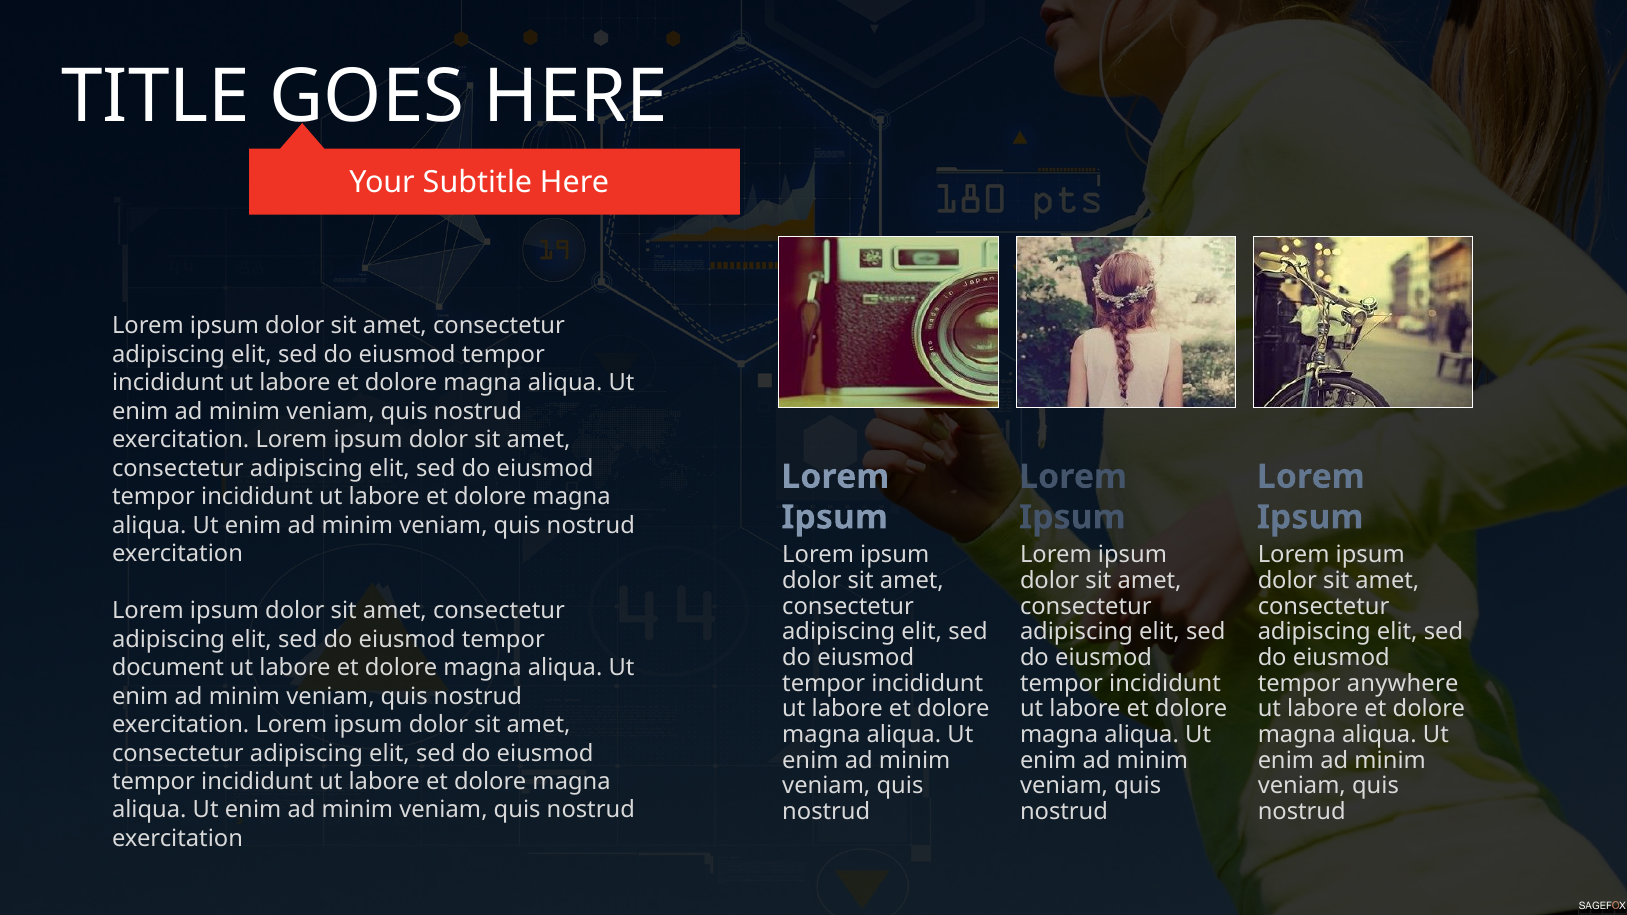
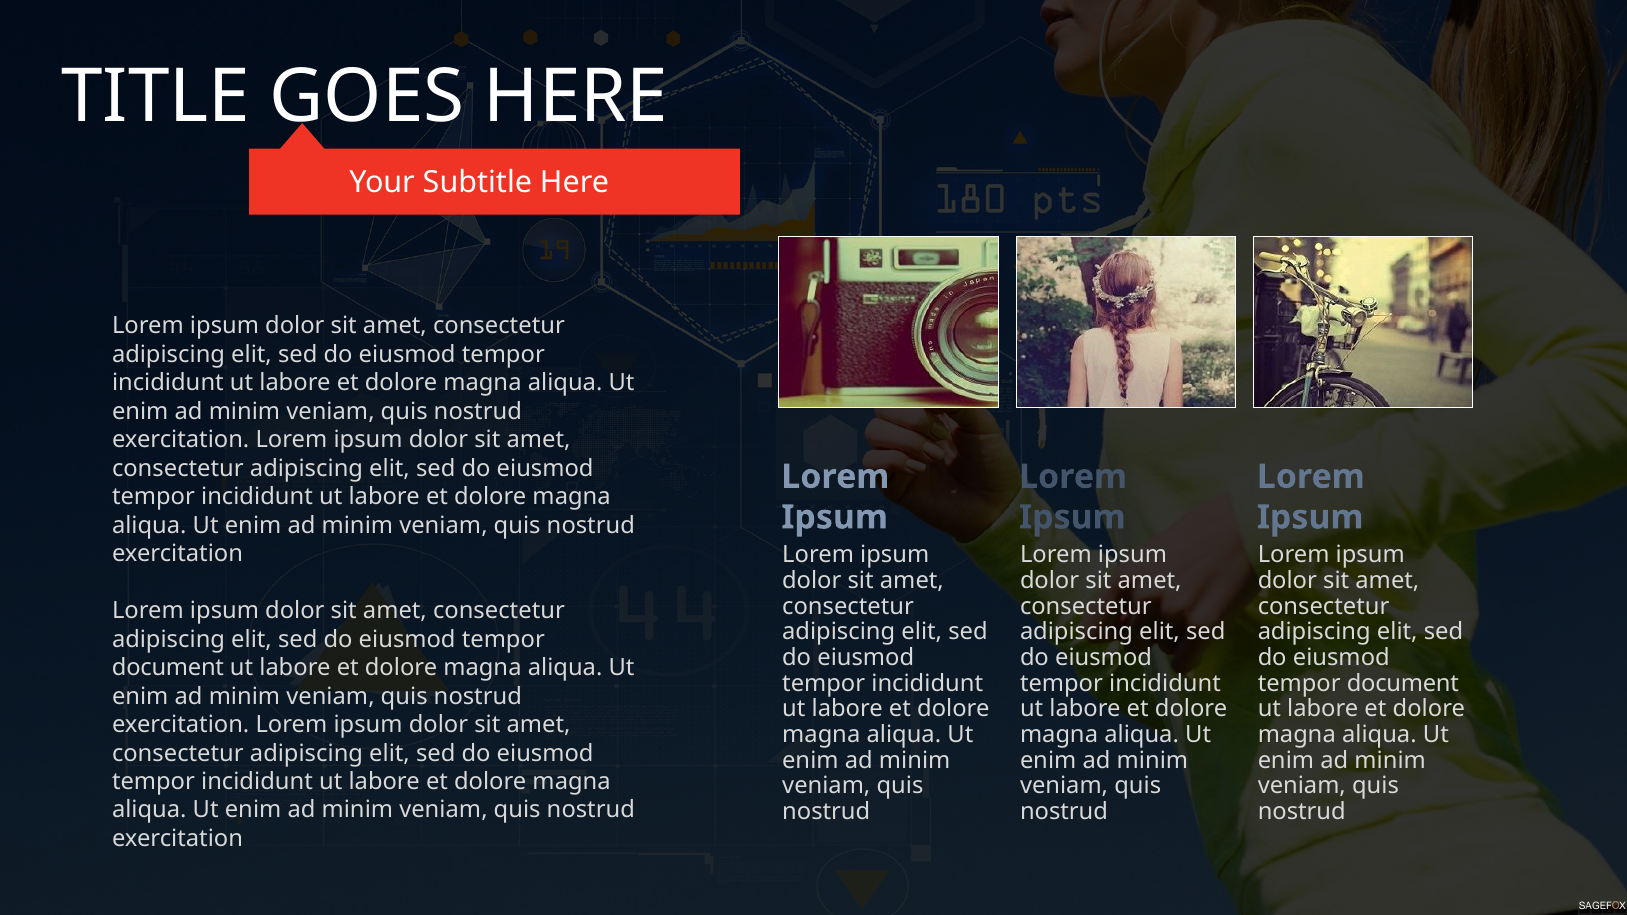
anywhere at (1403, 683): anywhere -> document
